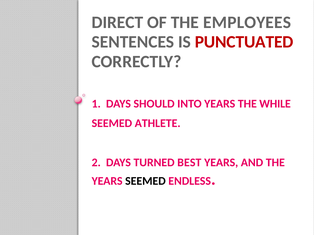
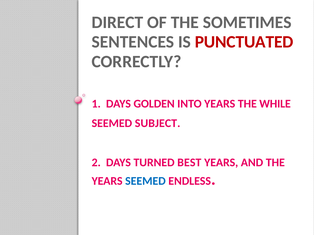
EMPLOYEES: EMPLOYEES -> SOMETIMES
SHOULD: SHOULD -> GOLDEN
ATHLETE: ATHLETE -> SUBJECT
SEEMED at (145, 181) colour: black -> blue
